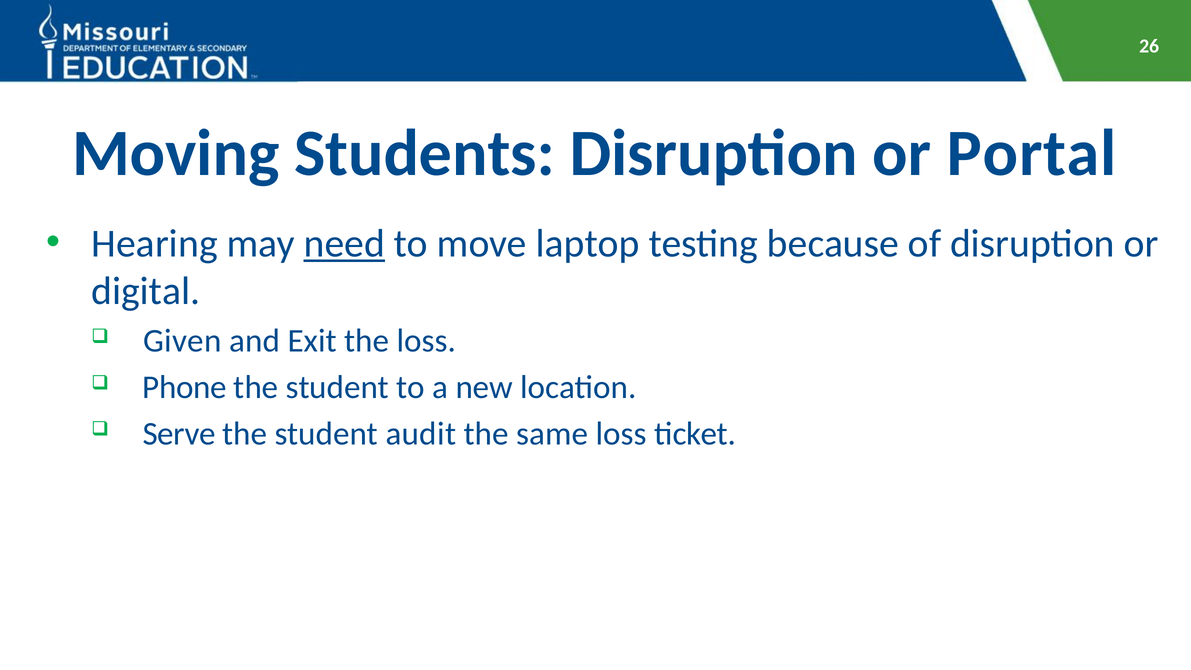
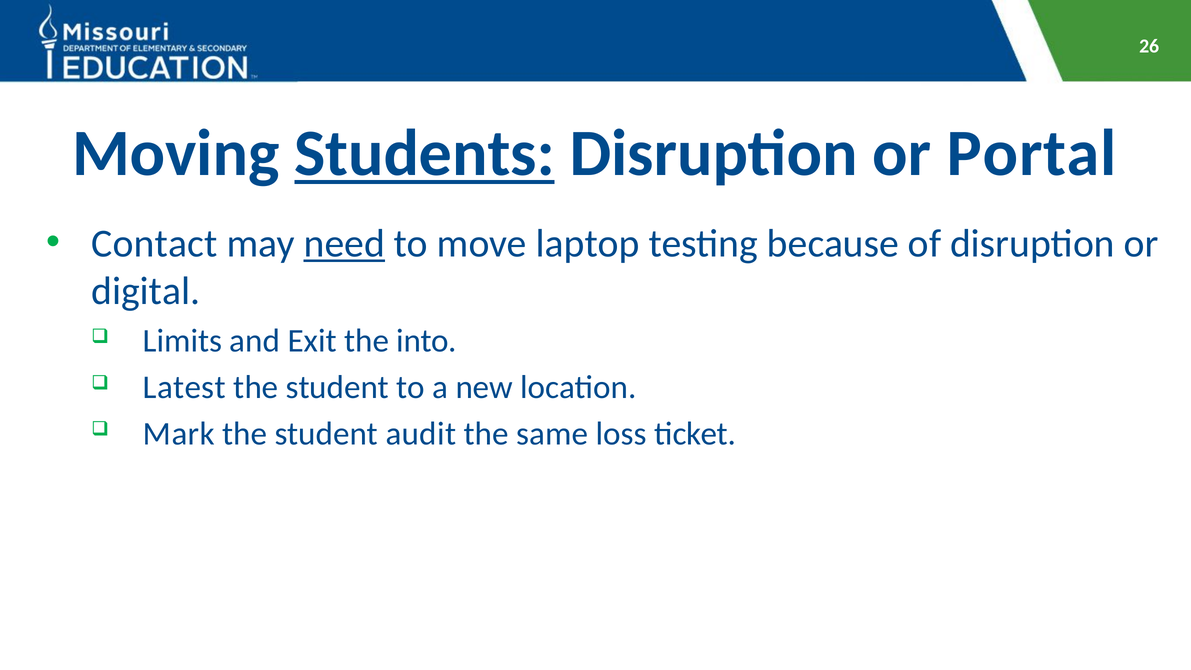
Students underline: none -> present
Hearing: Hearing -> Contact
Given: Given -> Limits
the loss: loss -> into
Phone: Phone -> Latest
Serve: Serve -> Mark
